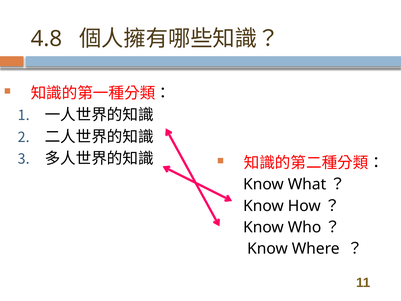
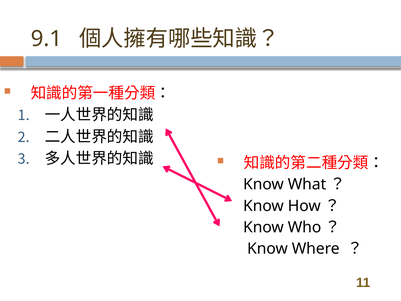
4.8: 4.8 -> 9.1
